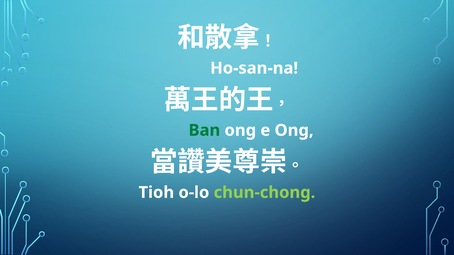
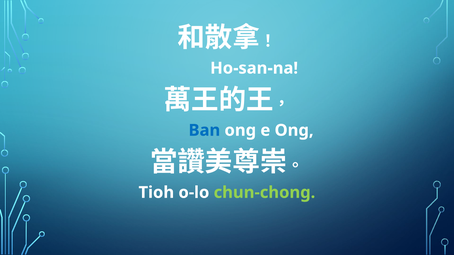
Ban colour: green -> blue
